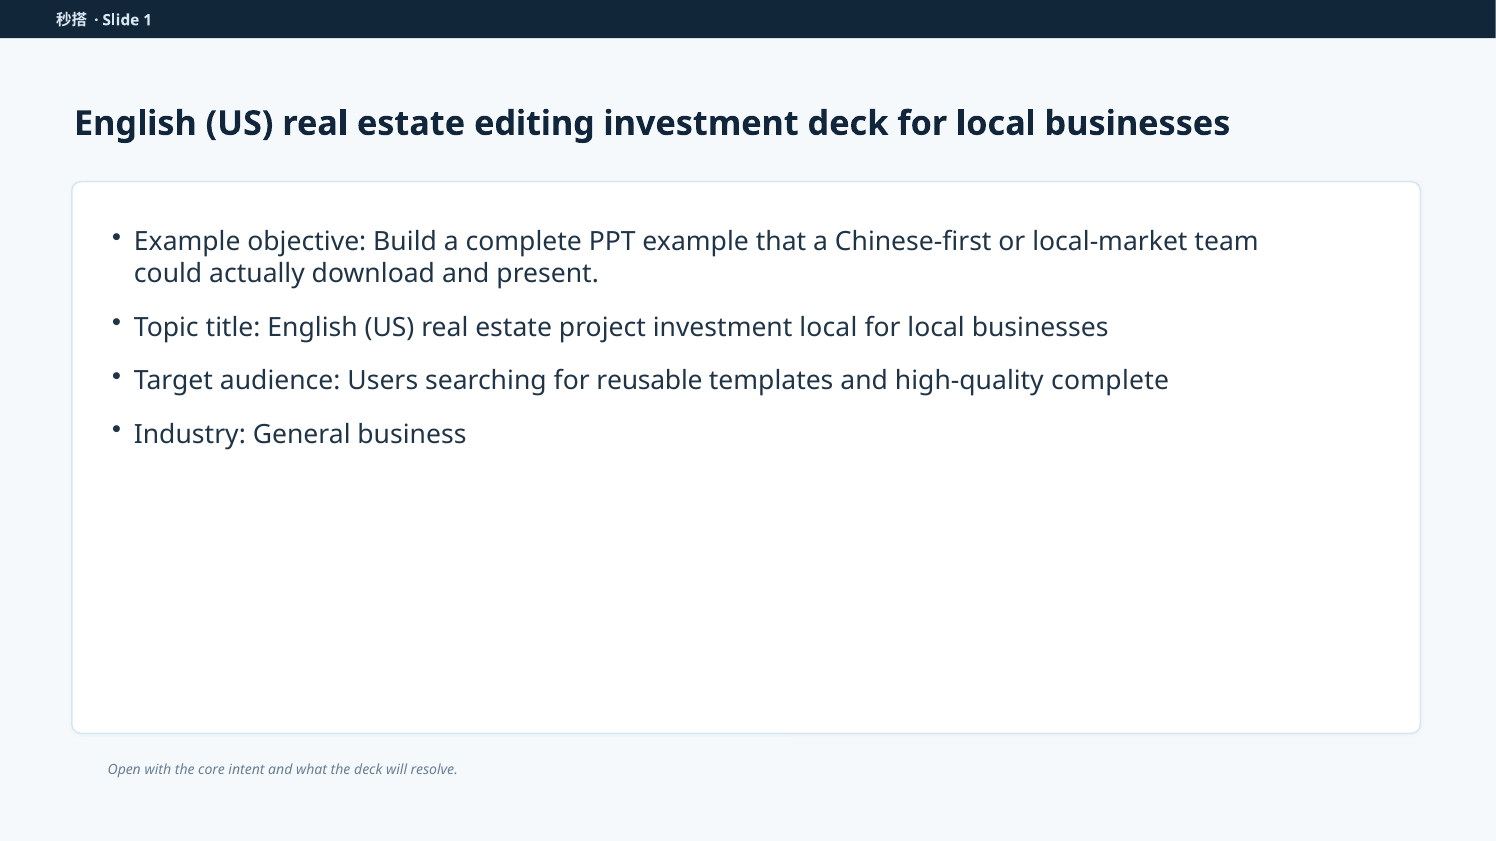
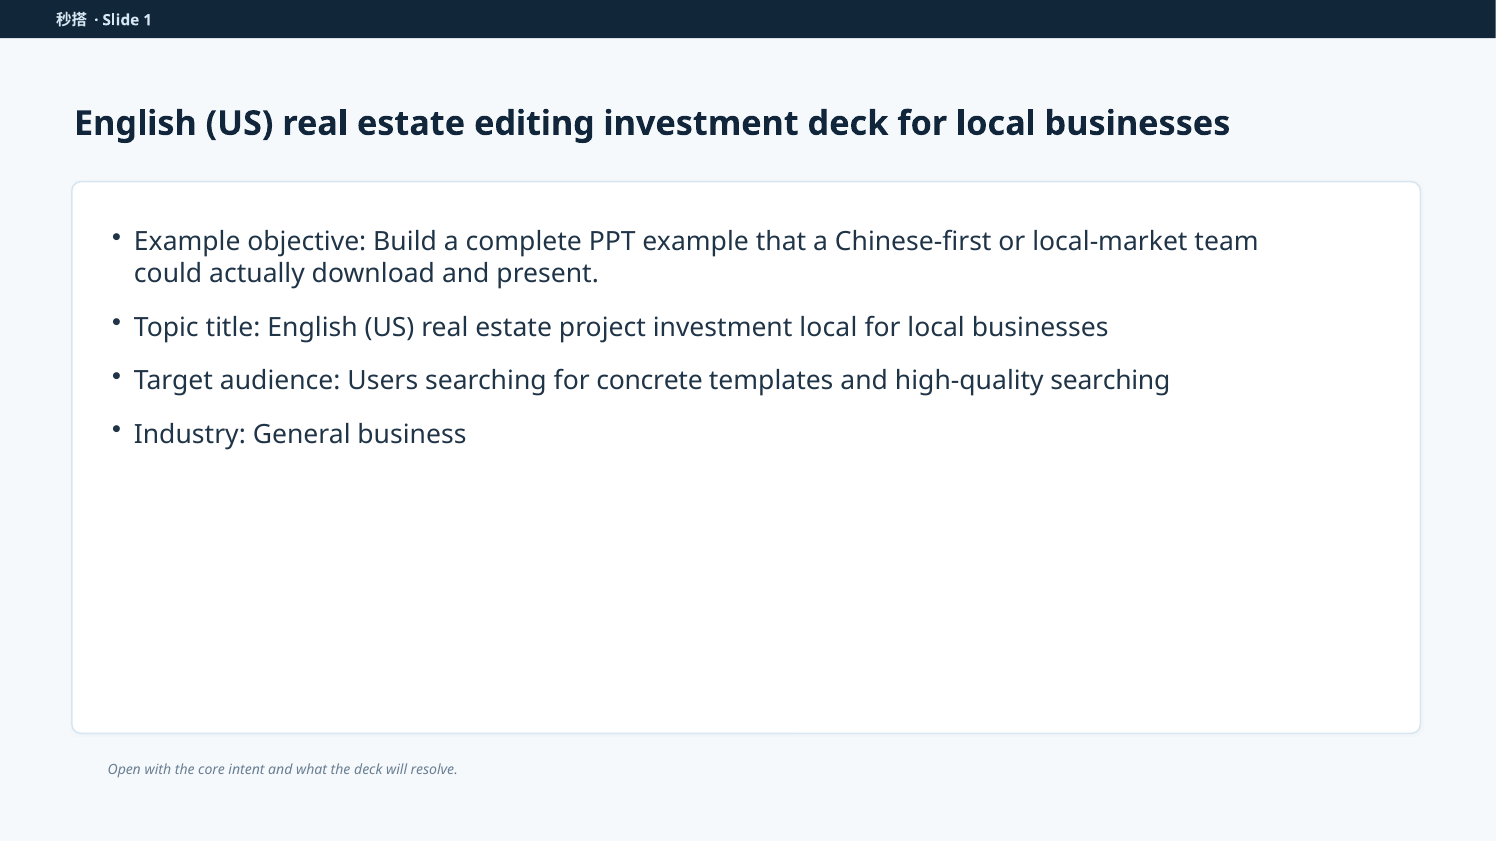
reusable: reusable -> concrete
high-quality complete: complete -> searching
